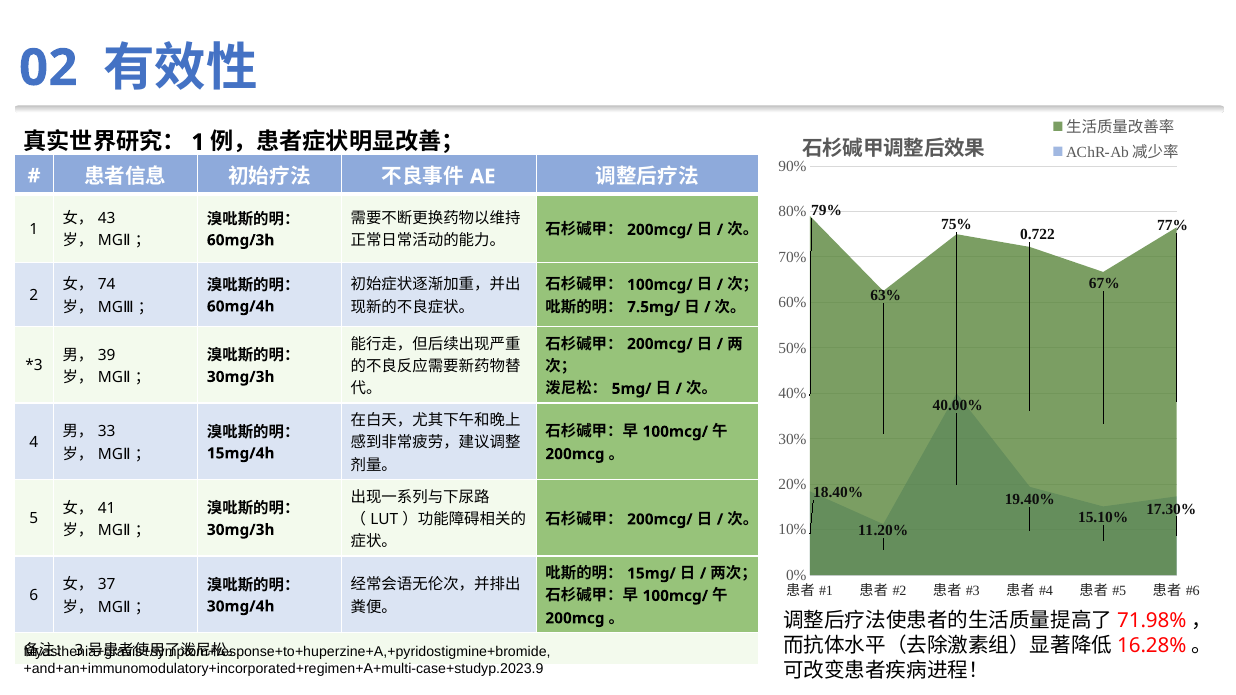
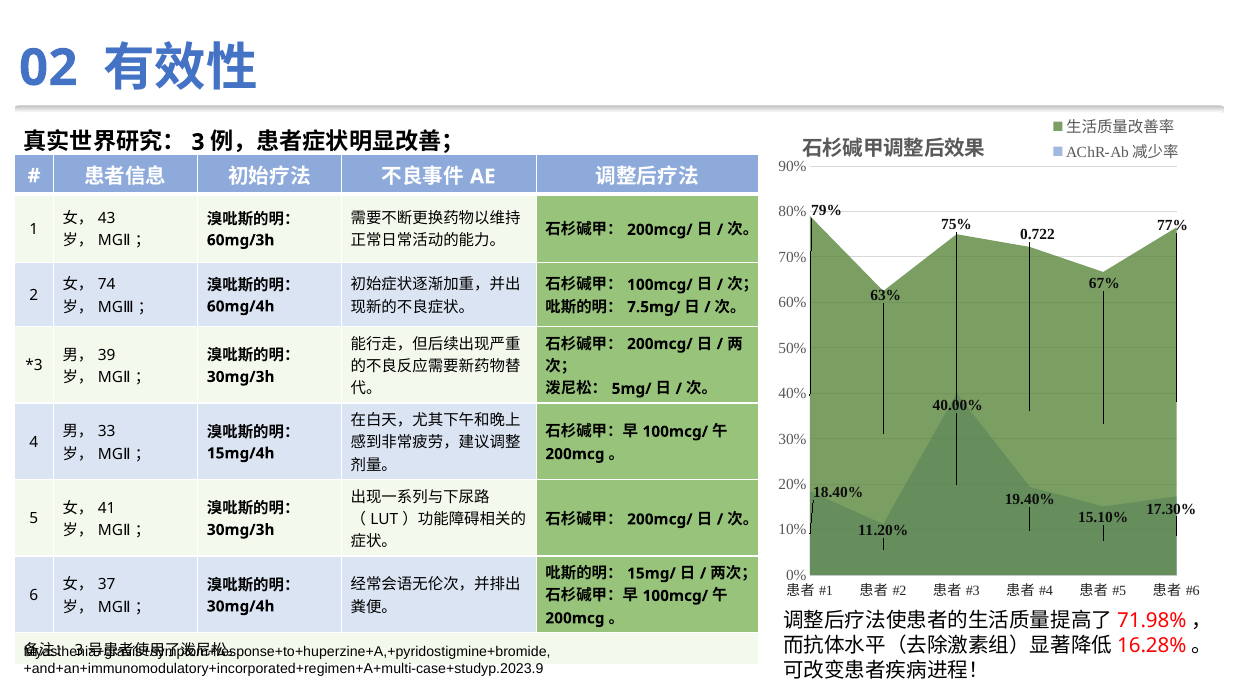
1 at (198, 142): 1 -> 3
